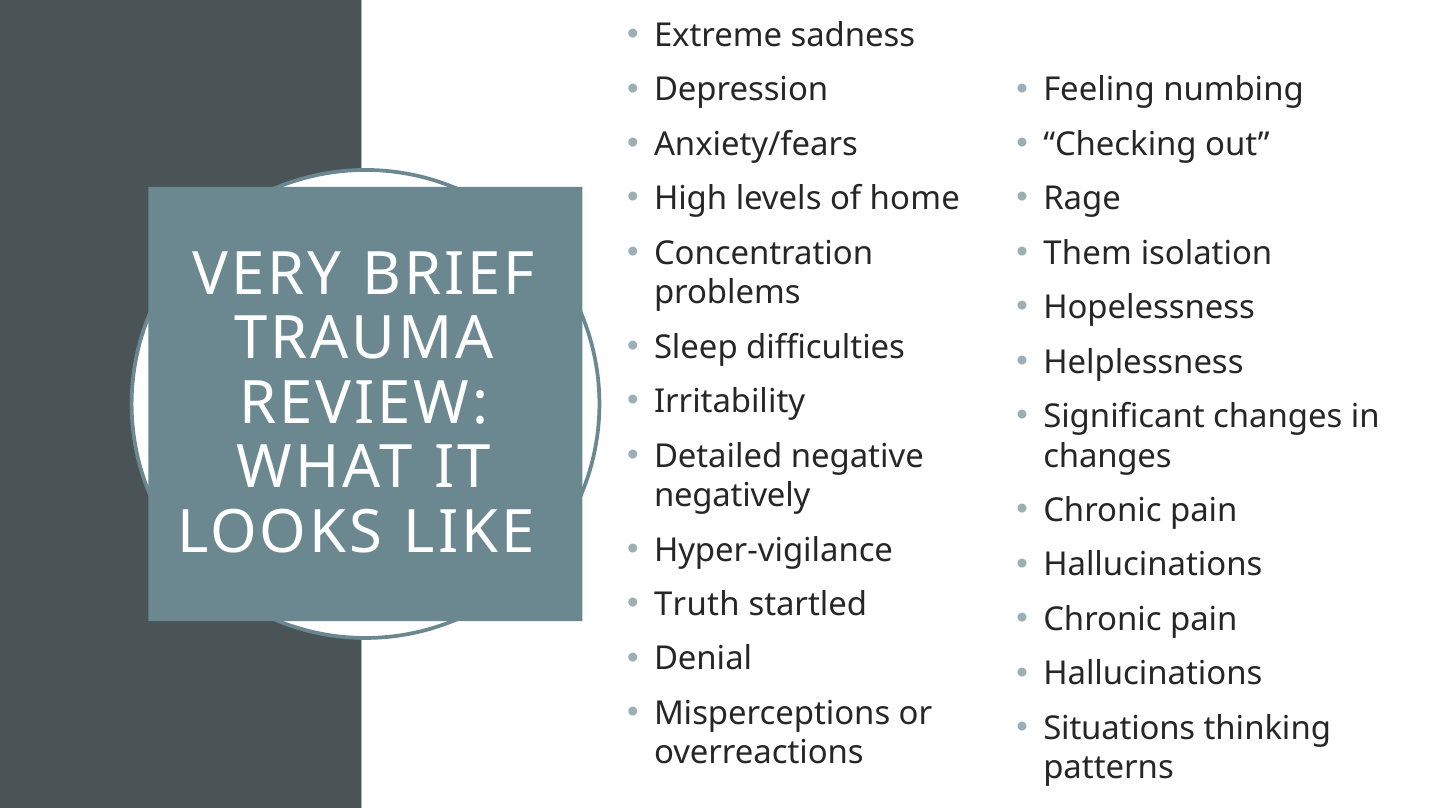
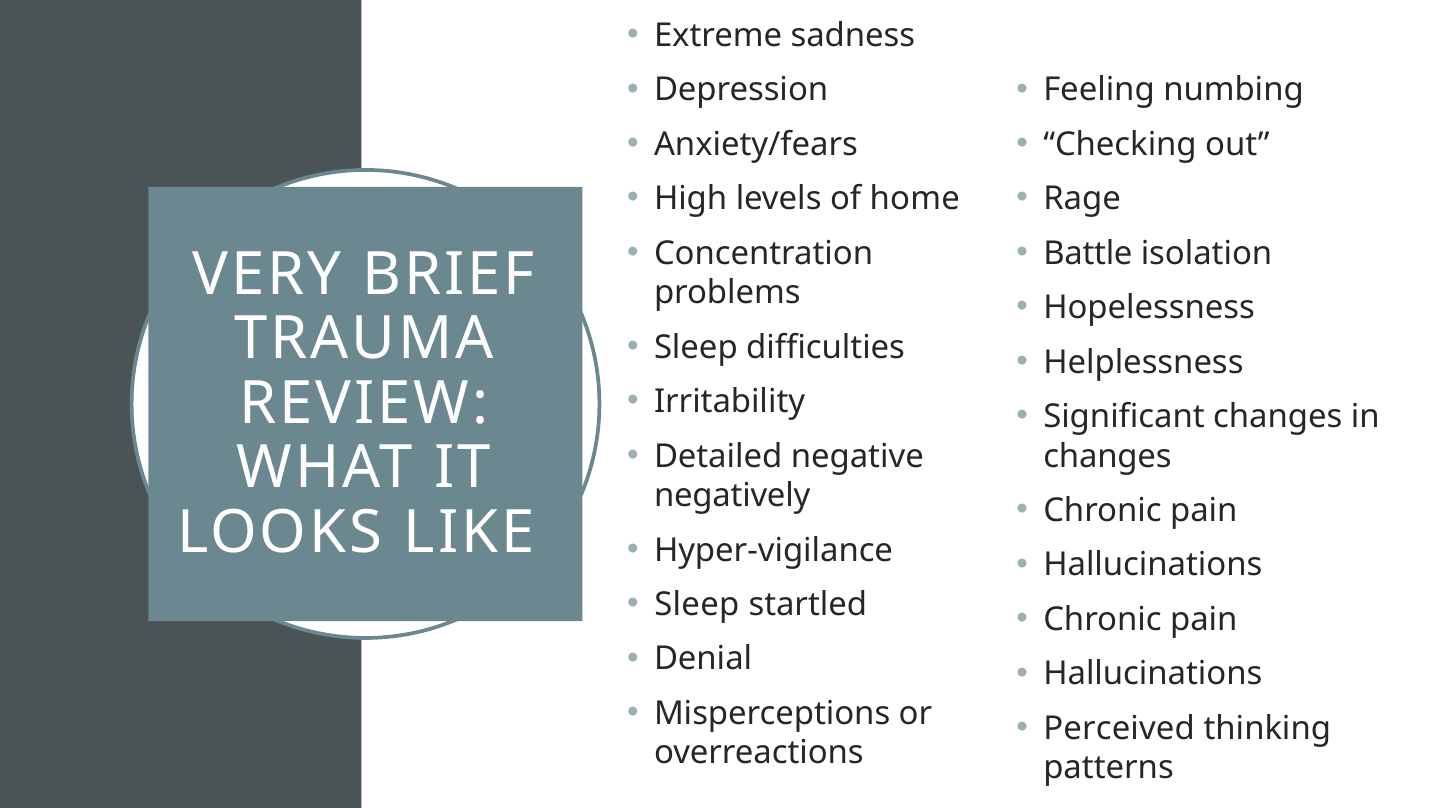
Them: Them -> Battle
Truth at (697, 604): Truth -> Sleep
Situations: Situations -> Perceived
